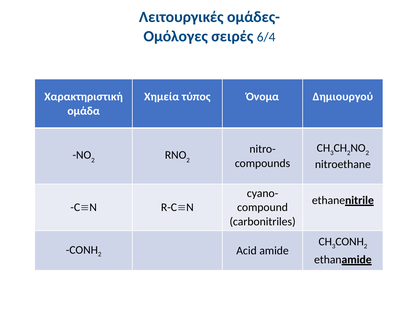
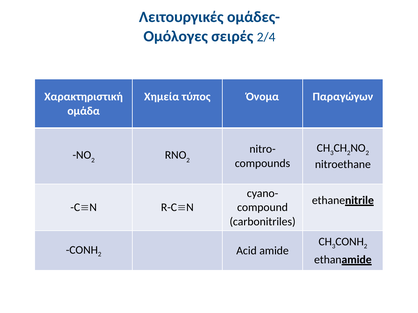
6/4: 6/4 -> 2/4
Δημιουργού: Δημιουργού -> Παραγώγων
